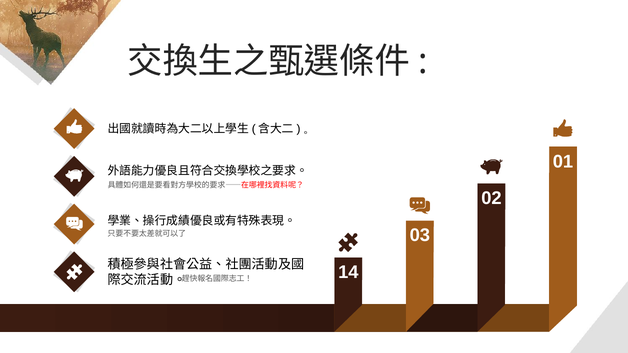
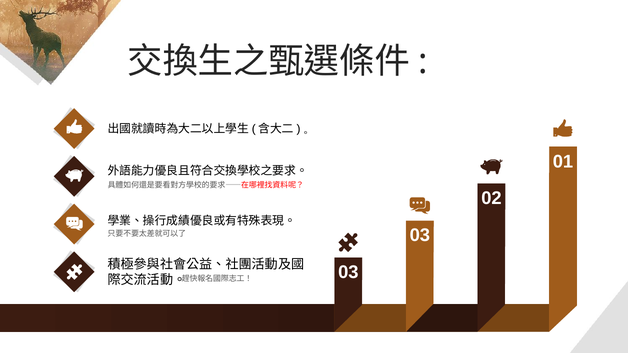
14 at (348, 272): 14 -> 03
